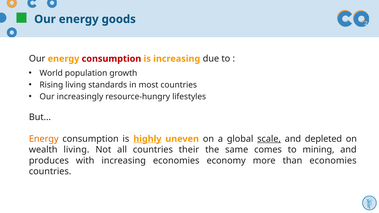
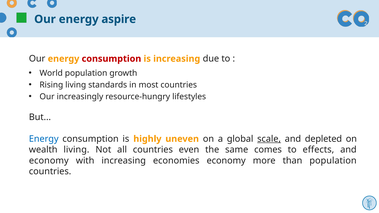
goods: goods -> aspire
Energy at (44, 139) colour: orange -> blue
highly underline: present -> none
their: their -> even
mining: mining -> effects
produces at (49, 161): produces -> economy
than economies: economies -> population
